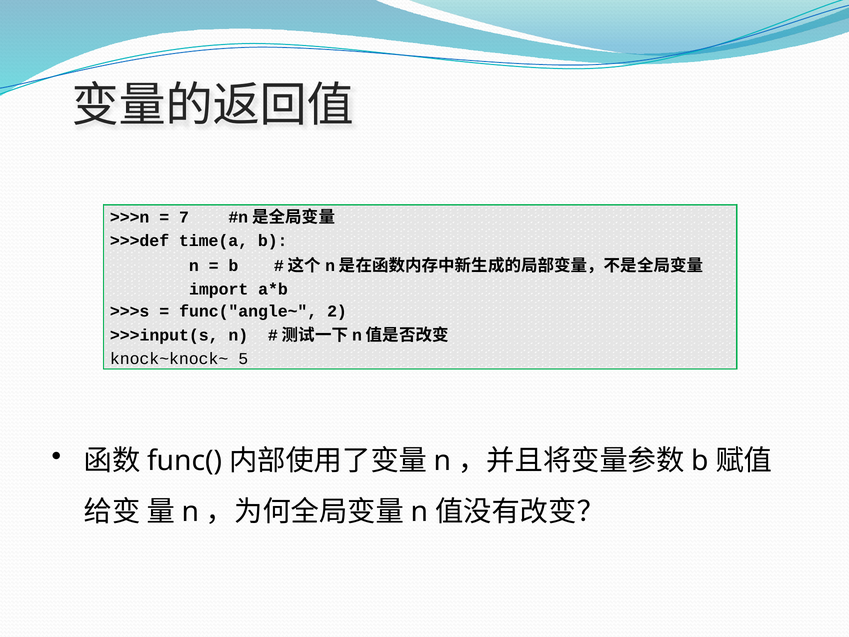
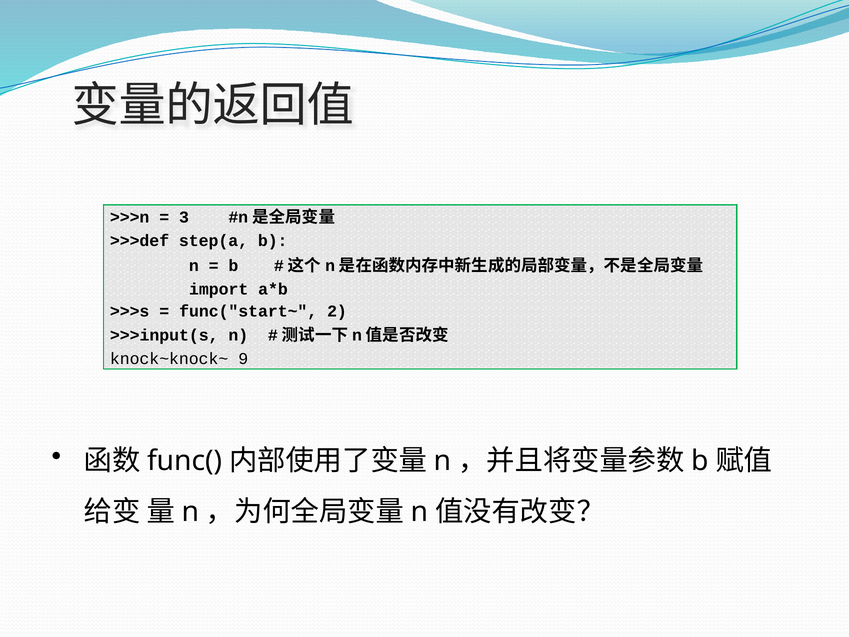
7: 7 -> 3
time(a: time(a -> step(a
func("angle~: func("angle~ -> func("start~
5: 5 -> 9
